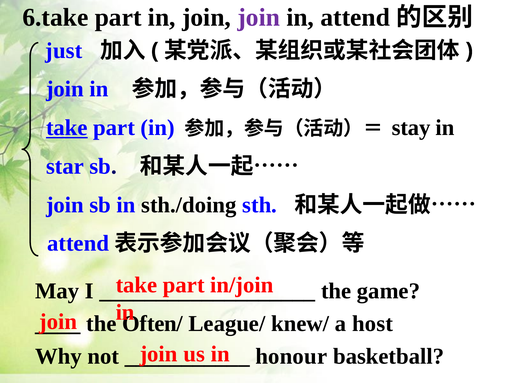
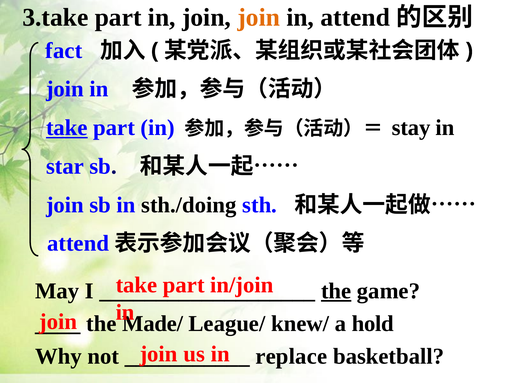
6.take: 6.take -> 3.take
join at (259, 17) colour: purple -> orange
just: just -> fact
the at (336, 291) underline: none -> present
Often/: Often/ -> Made/
host: host -> hold
honour: honour -> replace
